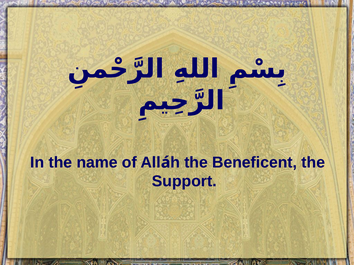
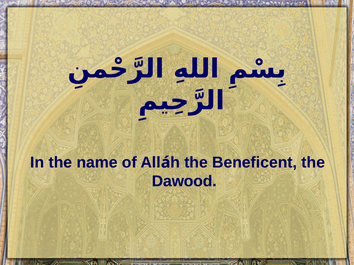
Support: Support -> Dawood
